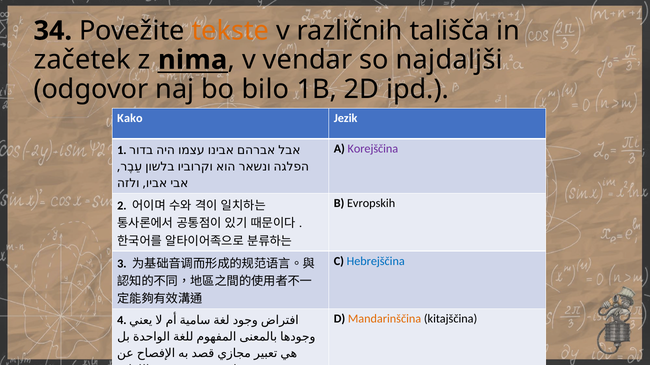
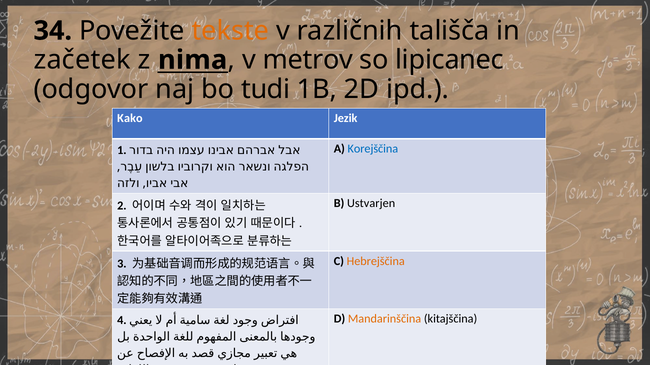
vendar: vendar -> metrov
najdaljši: najdaljši -> lipicanec
bilo: bilo -> tudi
Korejščina colour: purple -> blue
Evropskih: Evropskih -> Ustvarjen
Hebrejščina colour: blue -> orange
